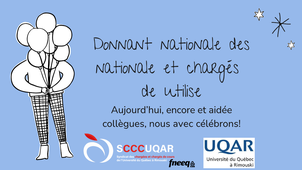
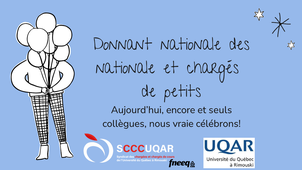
utilise: utilise -> petits
aidée: aidée -> seuls
avec: avec -> vraie
